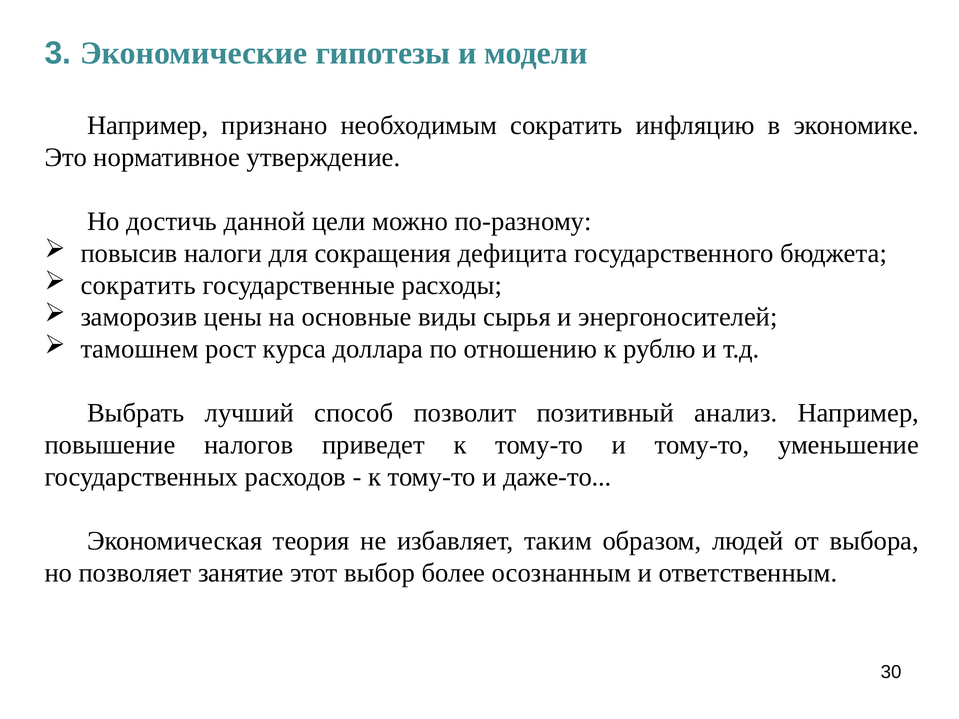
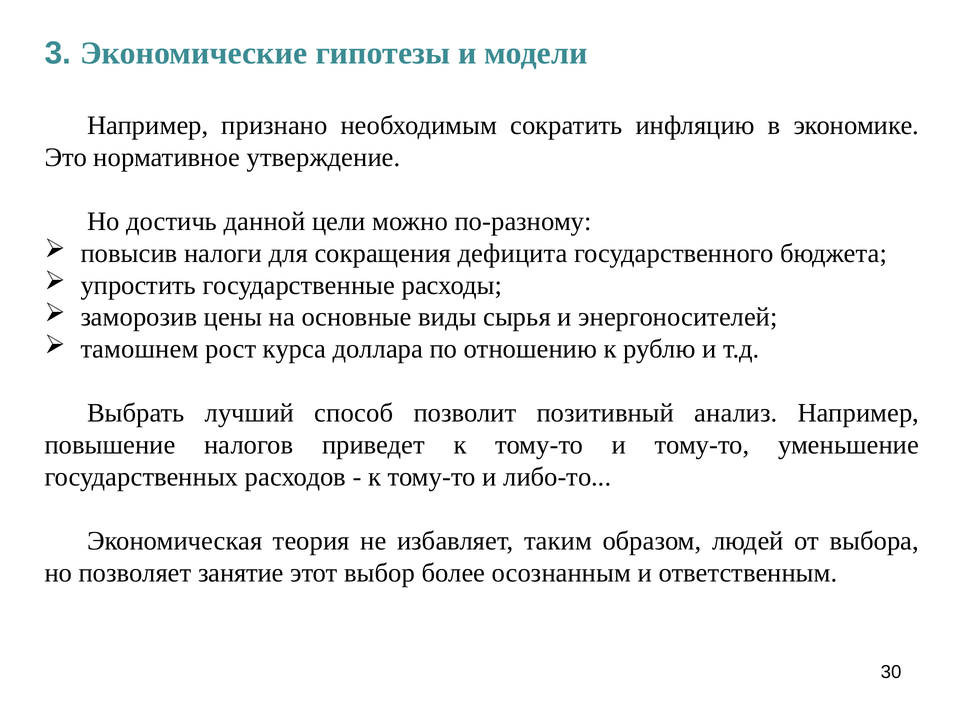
сократить at (138, 285): сократить -> упростить
даже-то: даже-то -> либо-то
